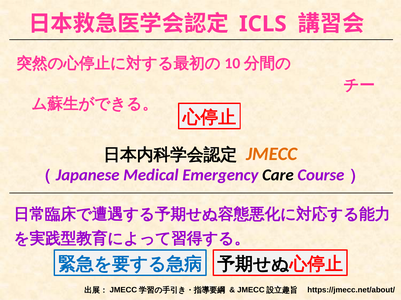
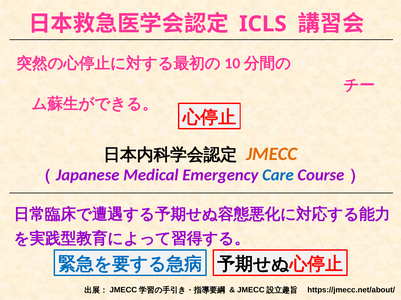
Care colour: black -> blue
